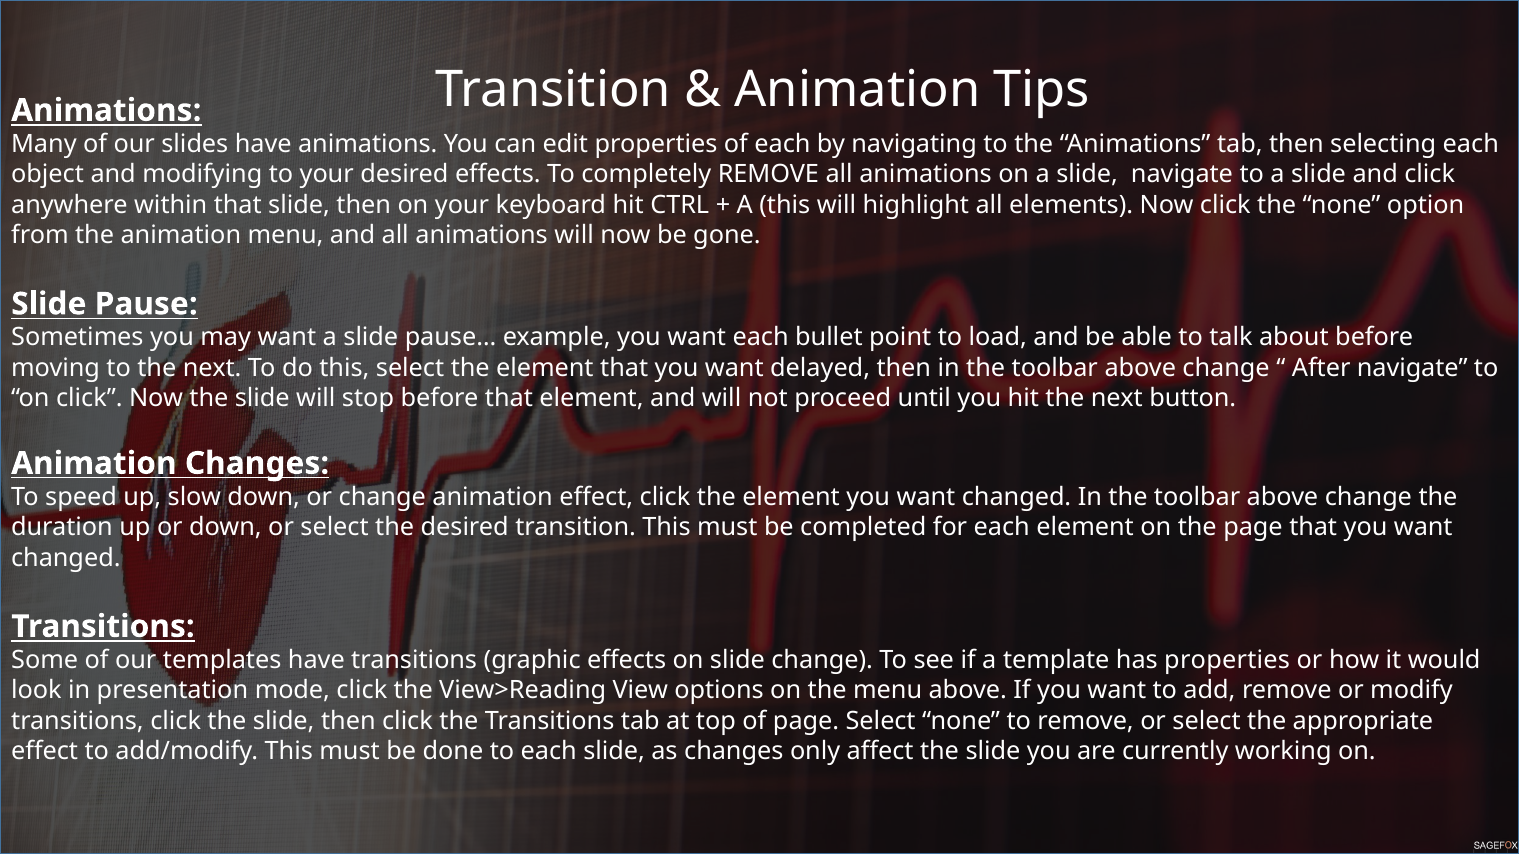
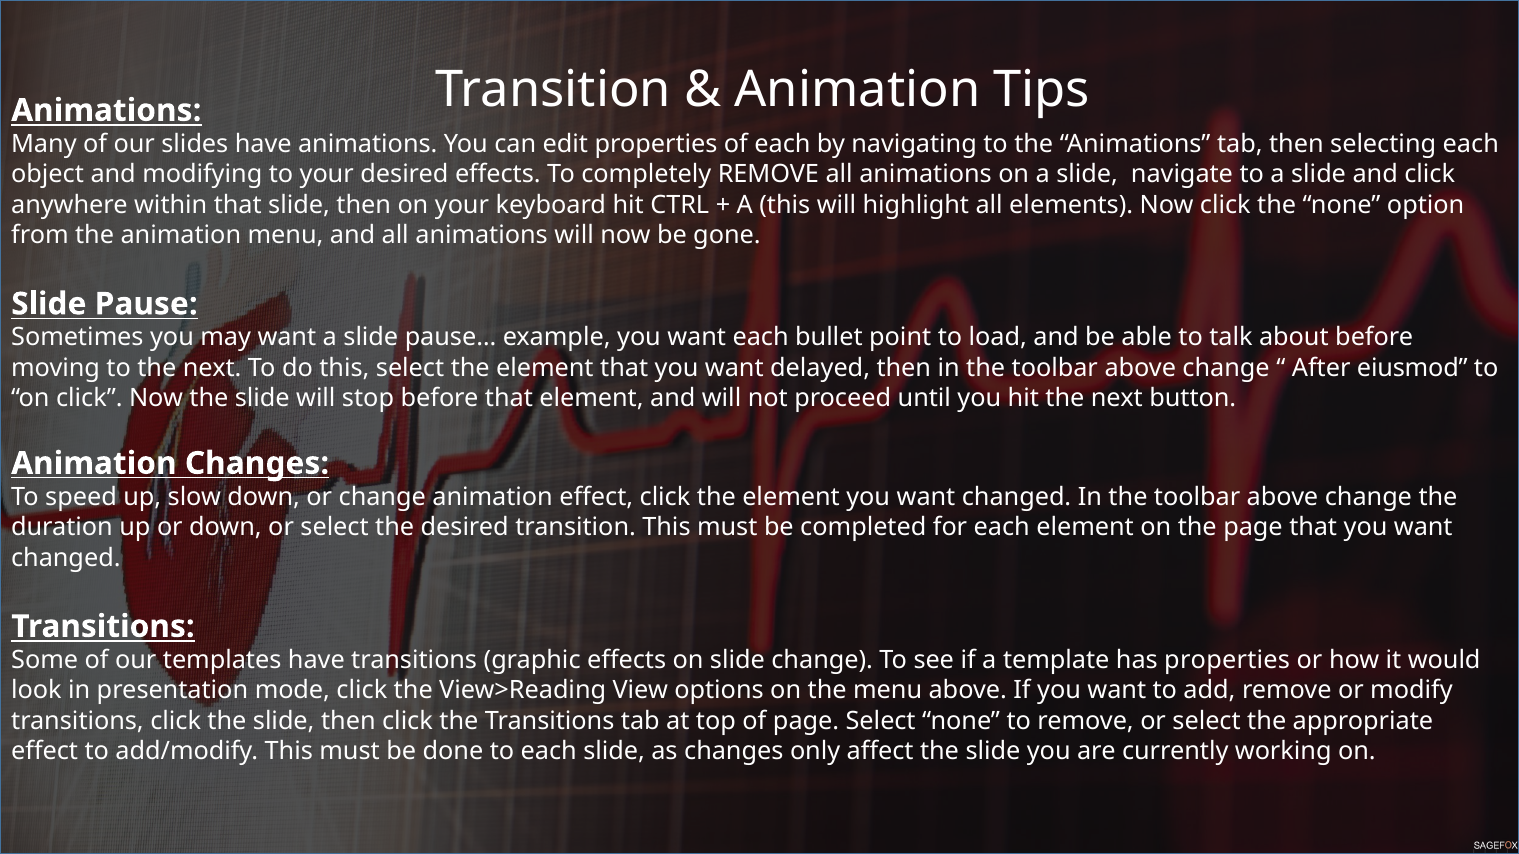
After navigate: navigate -> eiusmod
